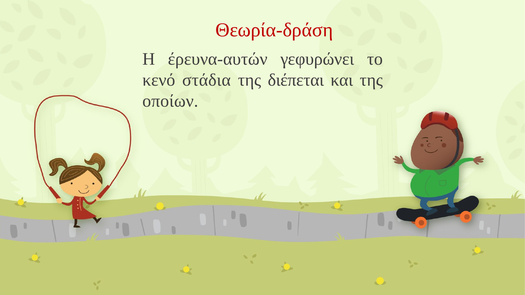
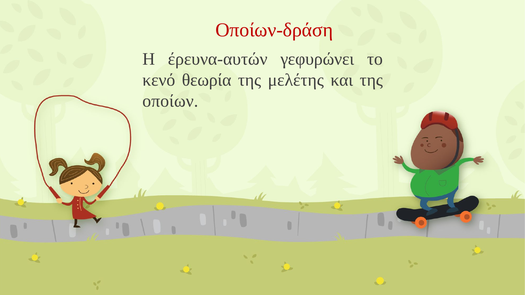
Θεωρία-δράση: Θεωρία-δράση -> Οποίων-δράση
στάδια: στάδια -> θεωρία
διέπεται: διέπεται -> μελέτης
